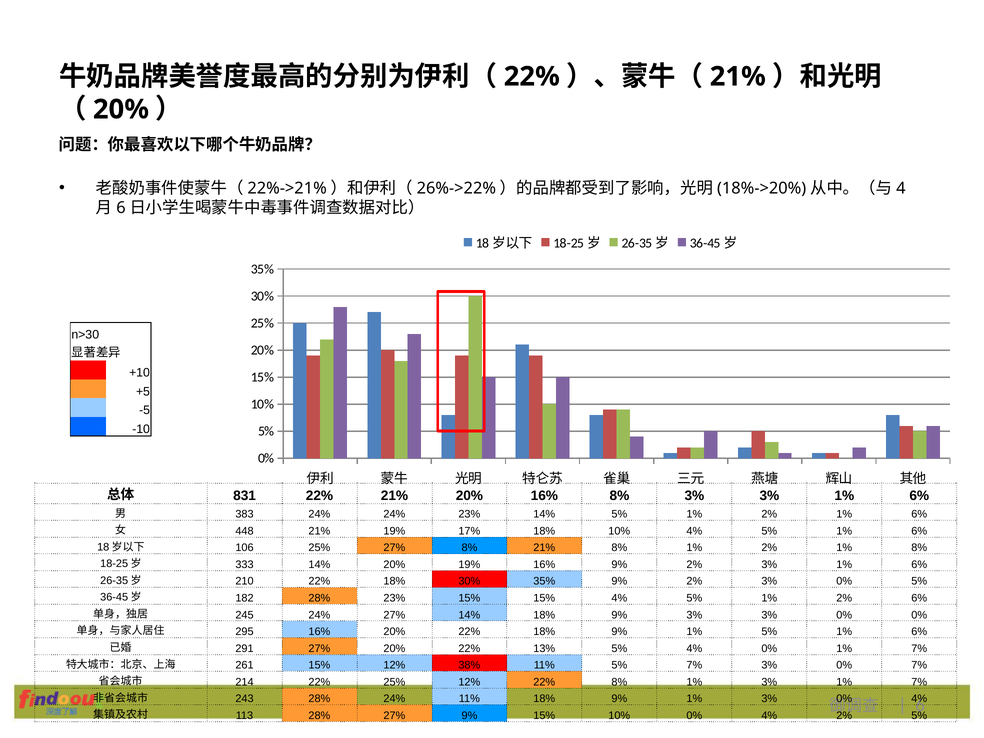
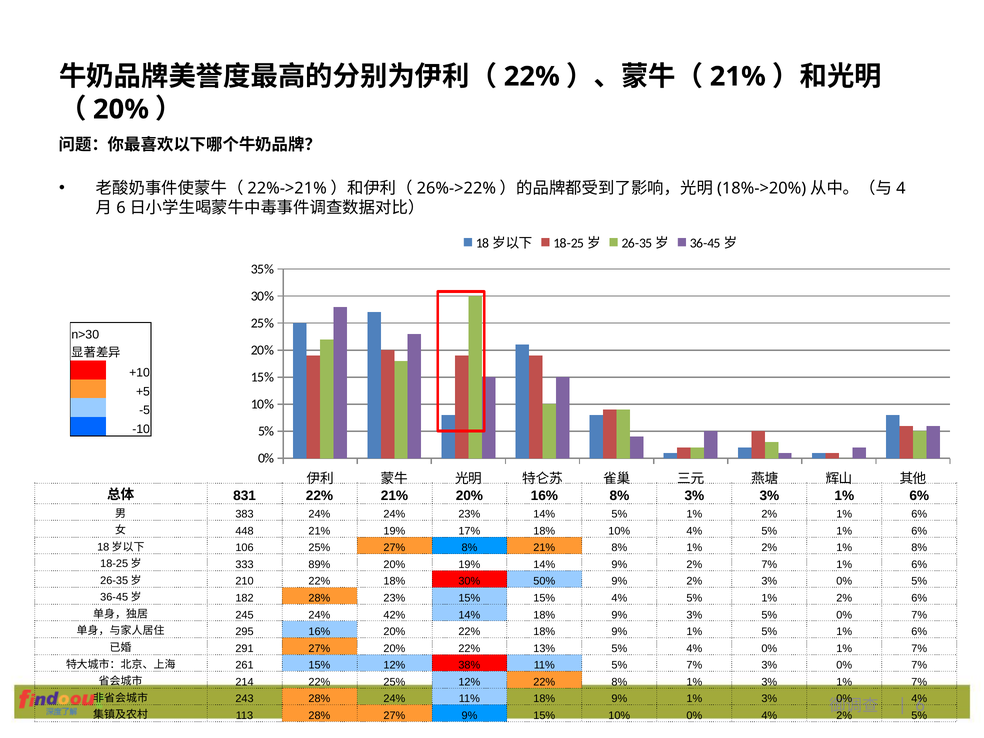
333 14%: 14% -> 89%
19% 16%: 16% -> 14%
3% at (769, 565): 3% -> 7%
18% 30% 35%: 35% -> 50%
24% 27%: 27% -> 42%
9% 3% 3%: 3% -> 5%
0% at (919, 615): 0% -> 7%
